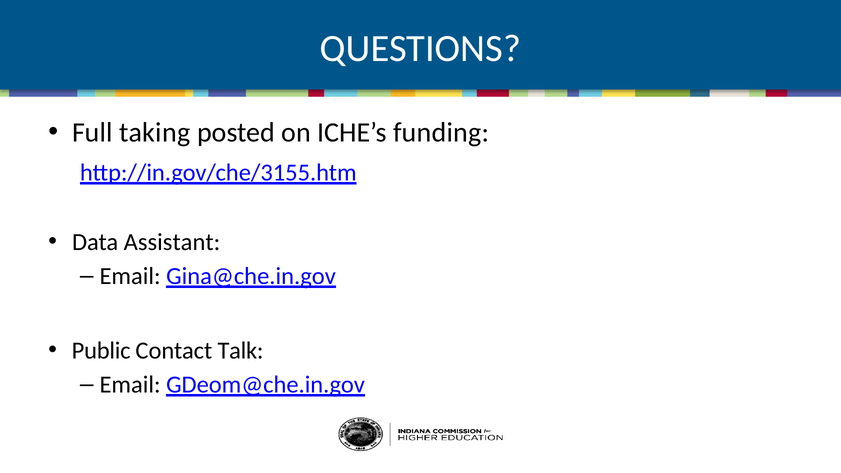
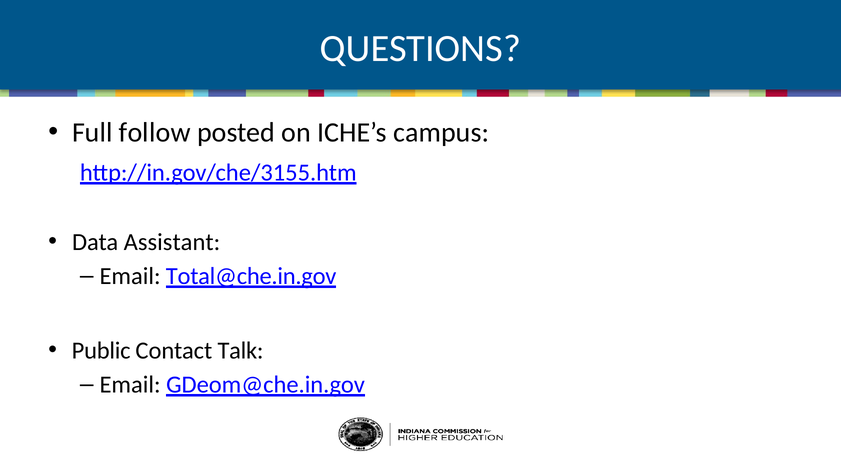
taking: taking -> follow
funding: funding -> campus
Gina@che.in.gov: Gina@che.in.gov -> Total@che.in.gov
